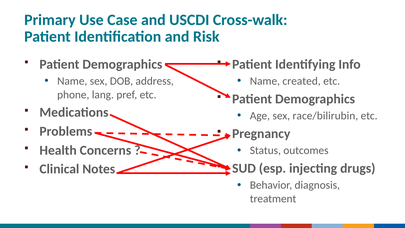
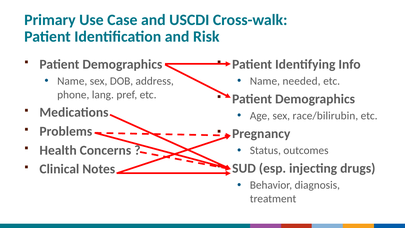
created: created -> needed
